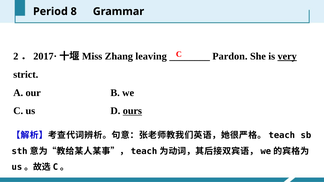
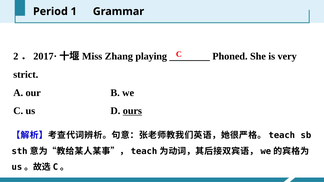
8: 8 -> 1
leaving: leaving -> playing
Pardon: Pardon -> Phoned
very underline: present -> none
